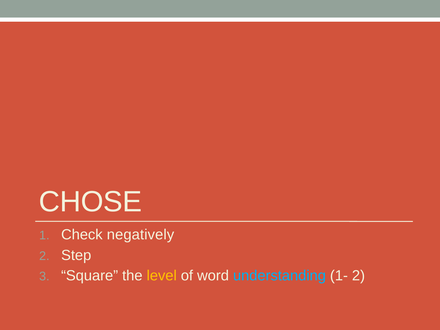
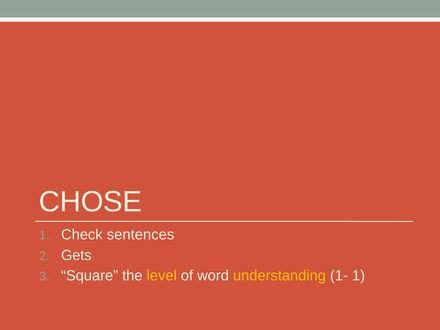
negatively: negatively -> sentences
Step: Step -> Gets
understanding colour: light blue -> yellow
1- 2: 2 -> 1
